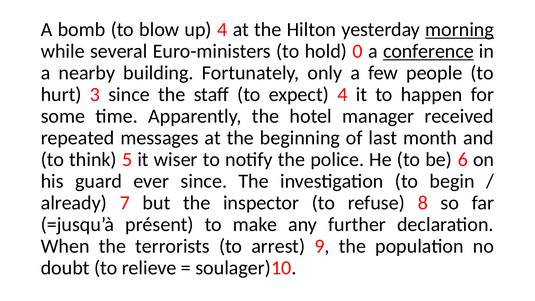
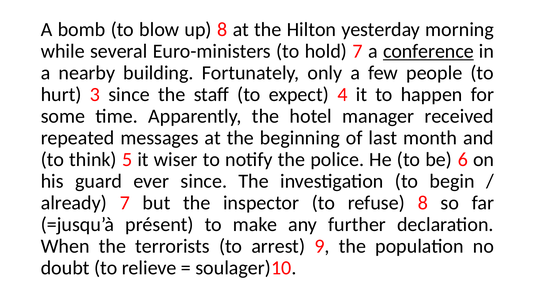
up 4: 4 -> 8
morning underline: present -> none
hold 0: 0 -> 7
